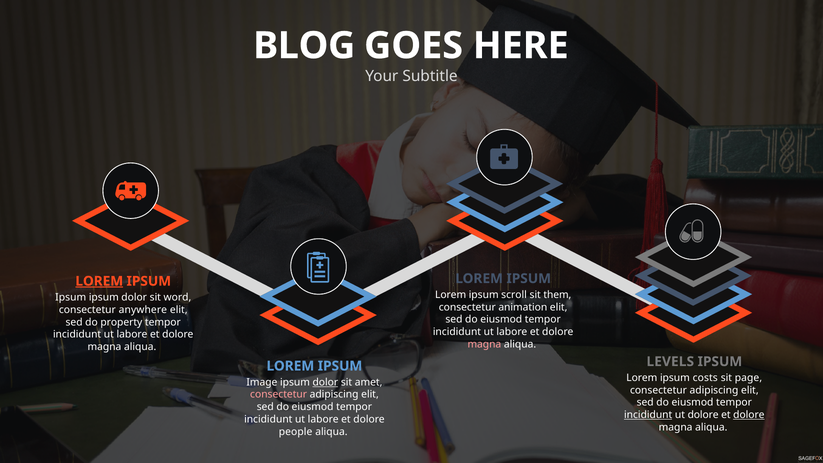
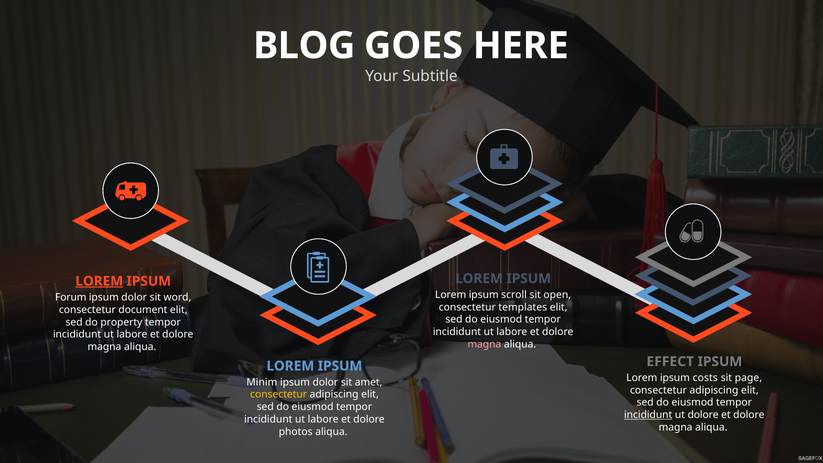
them: them -> open
Ipsum at (71, 297): Ipsum -> Forum
animation: animation -> templates
anywhere: anywhere -> document
LEVELS: LEVELS -> EFFECT
Image: Image -> Minim
dolor at (325, 382) underline: present -> none
consectetur at (279, 395) colour: pink -> yellow
dolore at (749, 415) underline: present -> none
people: people -> photos
